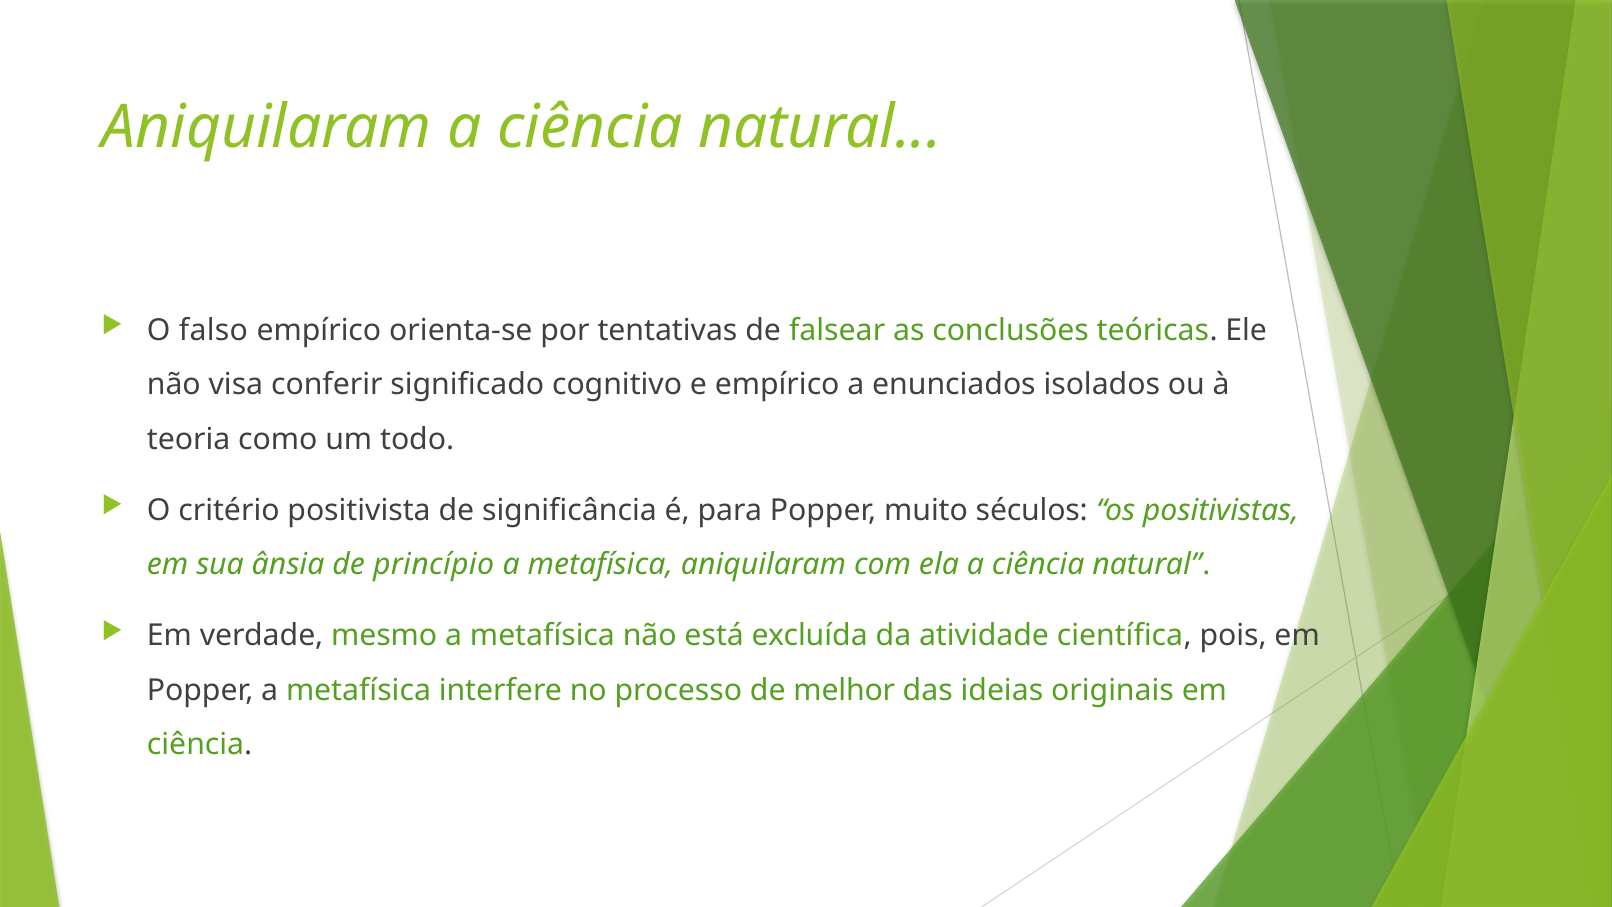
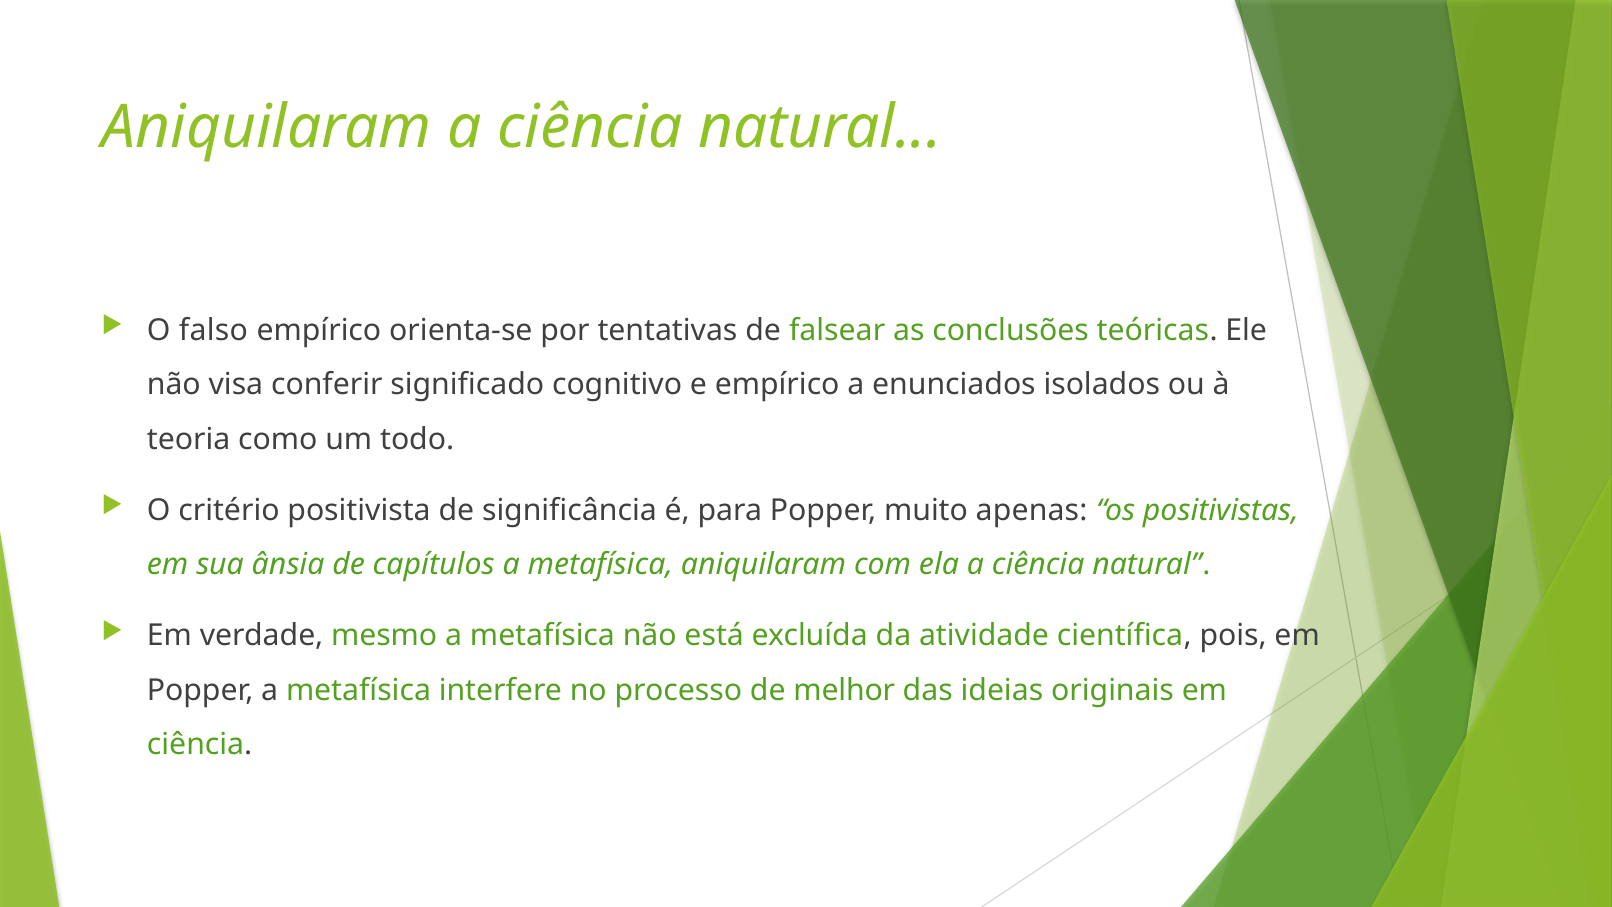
séculos: séculos -> apenas
princípio: princípio -> capítulos
